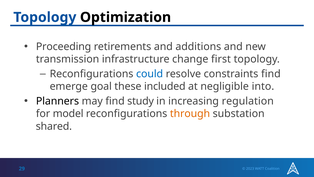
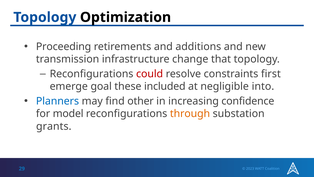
first: first -> that
could colour: blue -> red
constraints find: find -> first
Planners colour: black -> blue
study: study -> other
regulation: regulation -> confidence
shared: shared -> grants
